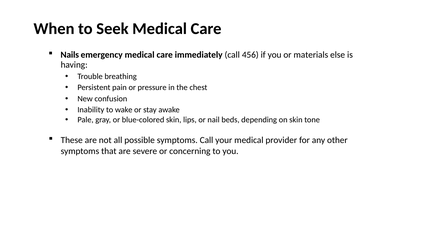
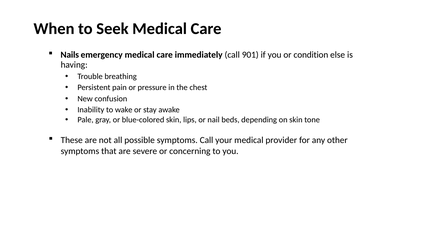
456: 456 -> 901
materials: materials -> condition
